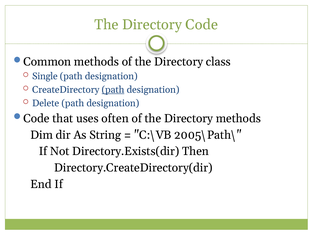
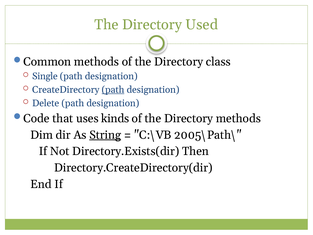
Directory Code: Code -> Used
often: often -> kinds
String underline: none -> present
